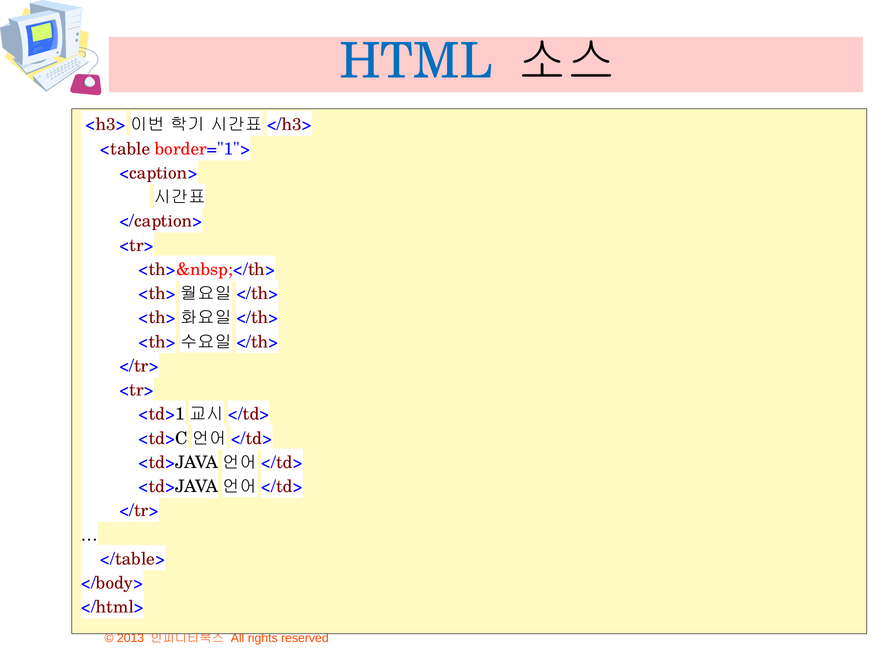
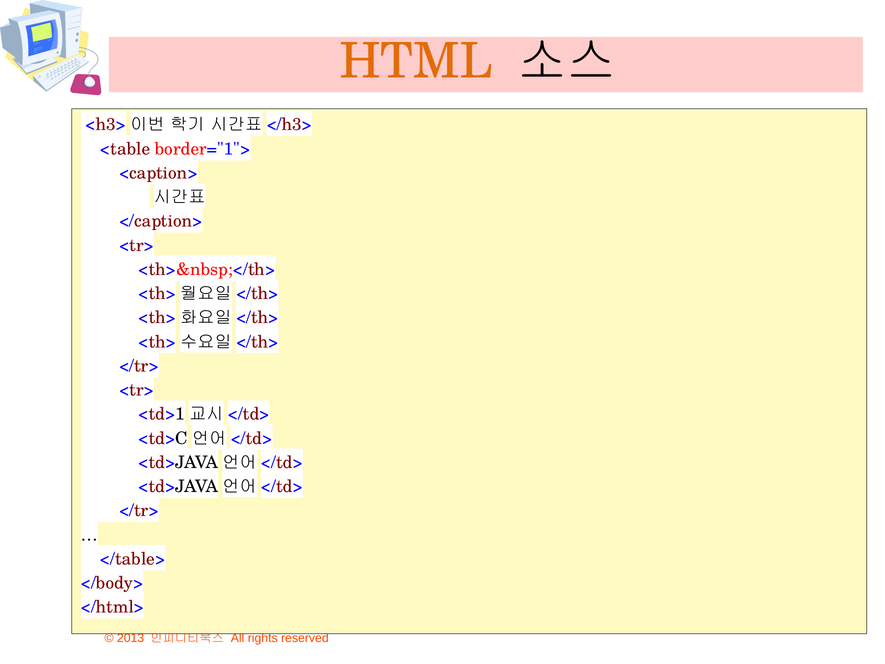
HTML colour: blue -> orange
